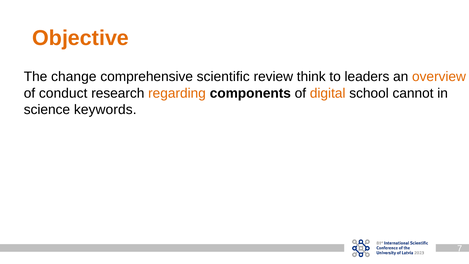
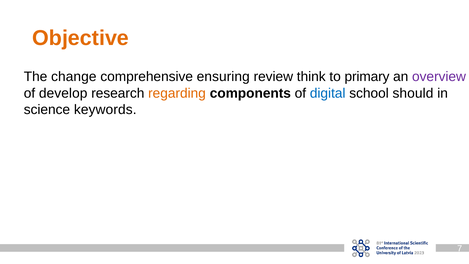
scientific: scientific -> ensuring
leaders: leaders -> primary
overview colour: orange -> purple
conduct: conduct -> develop
digital colour: orange -> blue
cannot: cannot -> should
